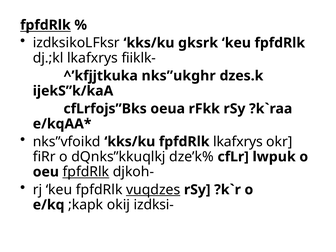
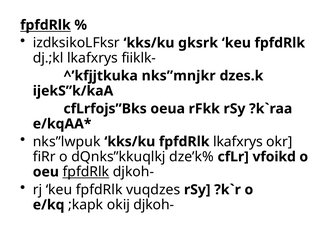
nks”ukghr: nks”ukghr -> nks”mnjkr
nks”vfoikd: nks”vfoikd -> nks”lwpuk
lwpuk: lwpuk -> vfoikd
vuqdzes underline: present -> none
okij izdksi-: izdksi- -> djkoh-
